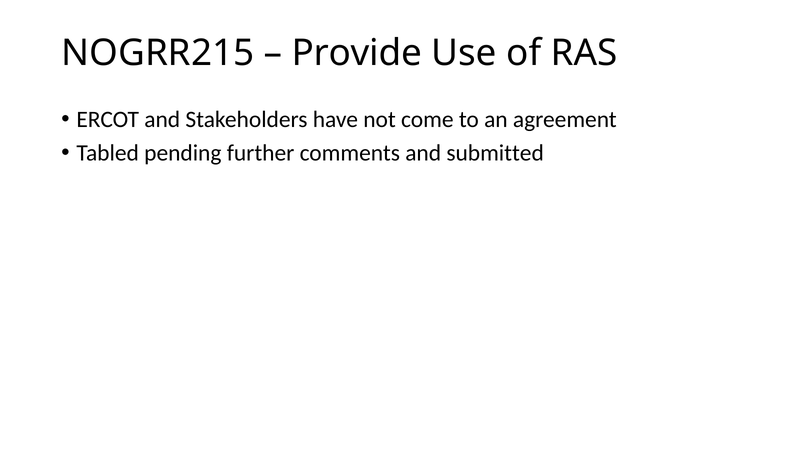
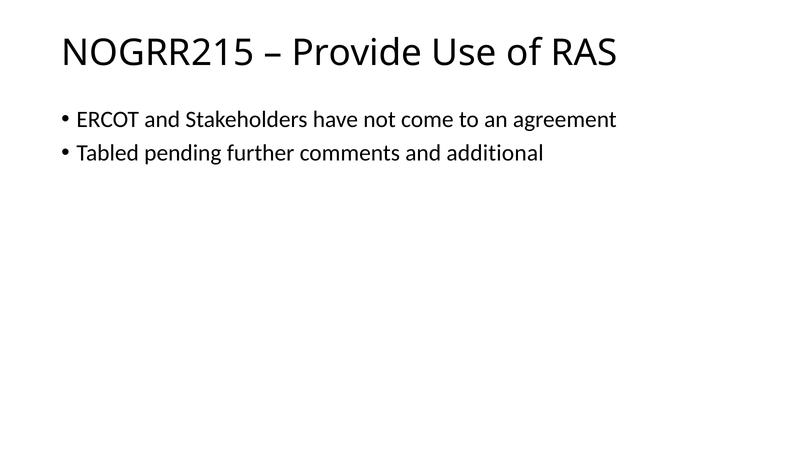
submitted: submitted -> additional
